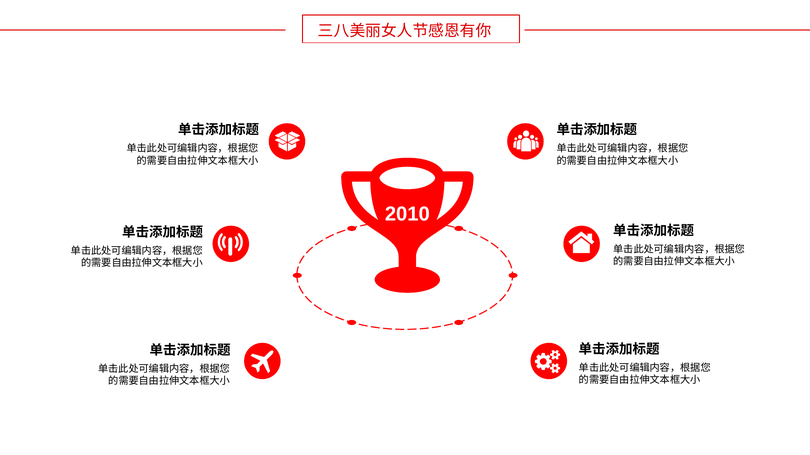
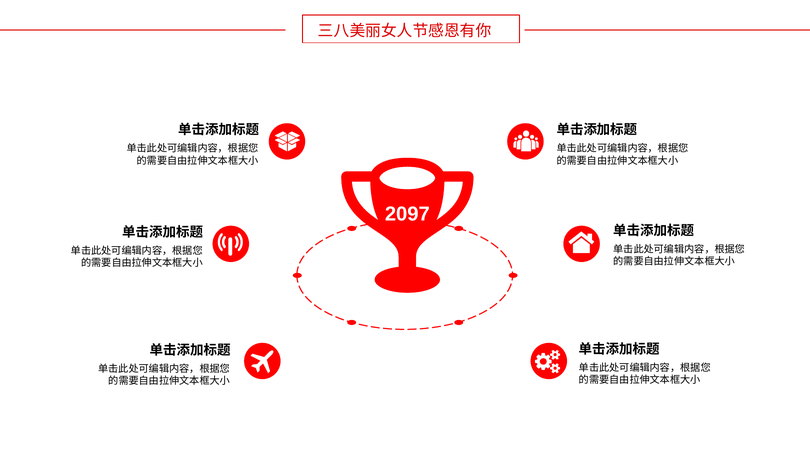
2010: 2010 -> 2097
